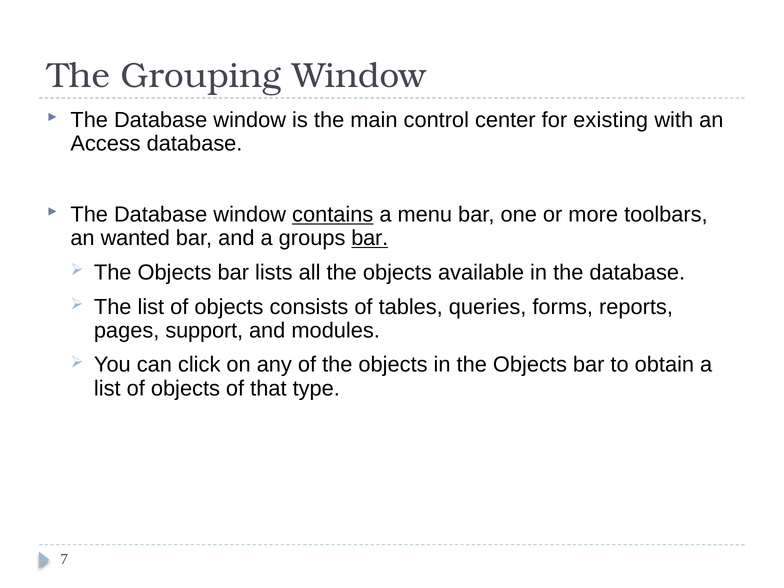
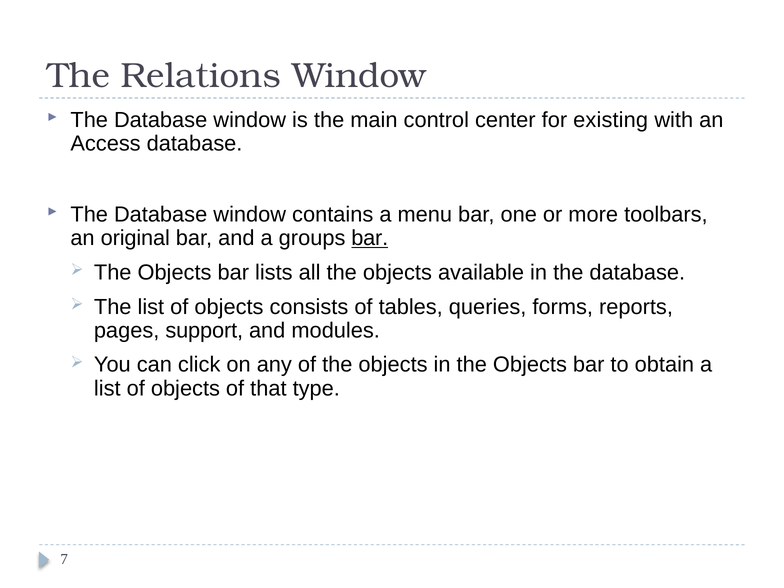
Grouping: Grouping -> Relations
contains underline: present -> none
wanted: wanted -> original
